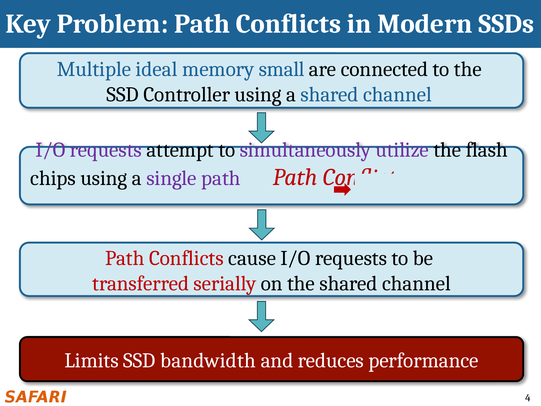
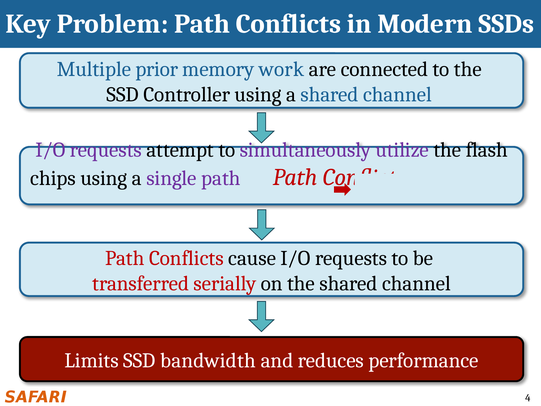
ideal: ideal -> prior
small: small -> work
